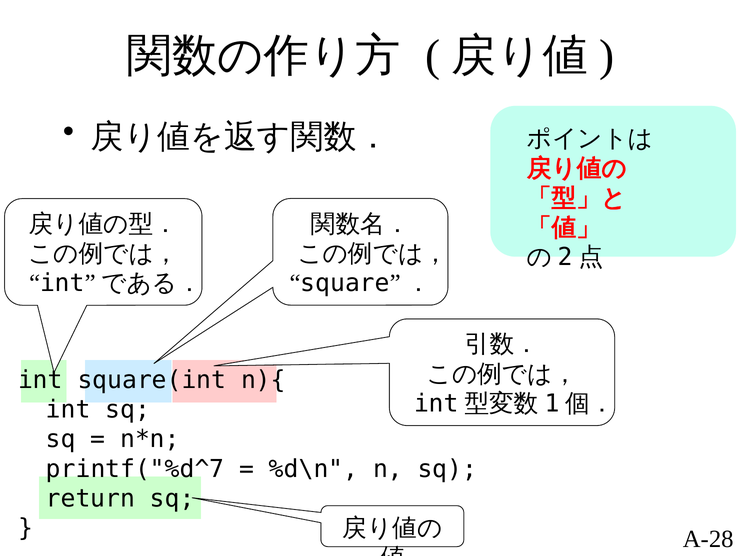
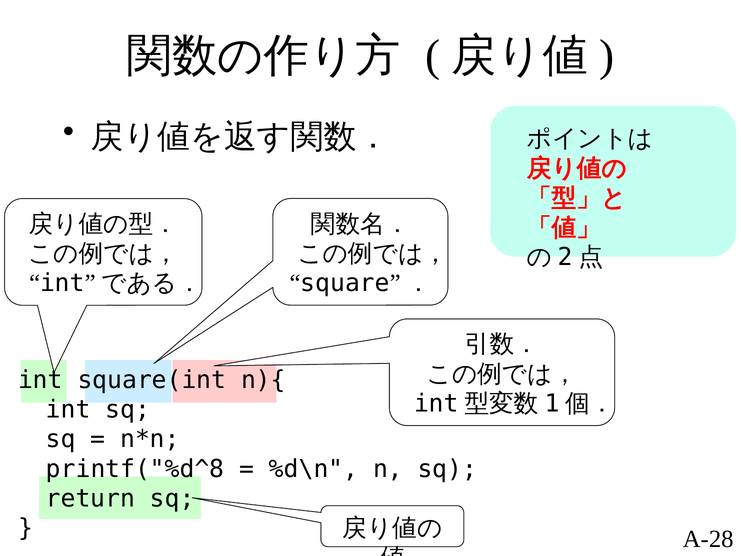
printf("%d^7: printf("%d^7 -> printf("%d^8
